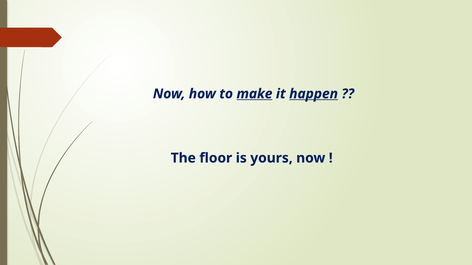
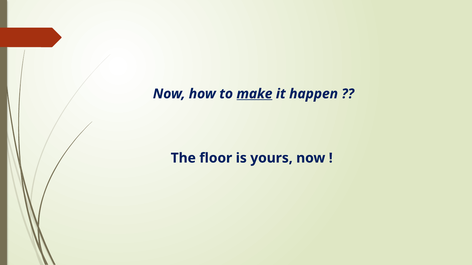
happen underline: present -> none
